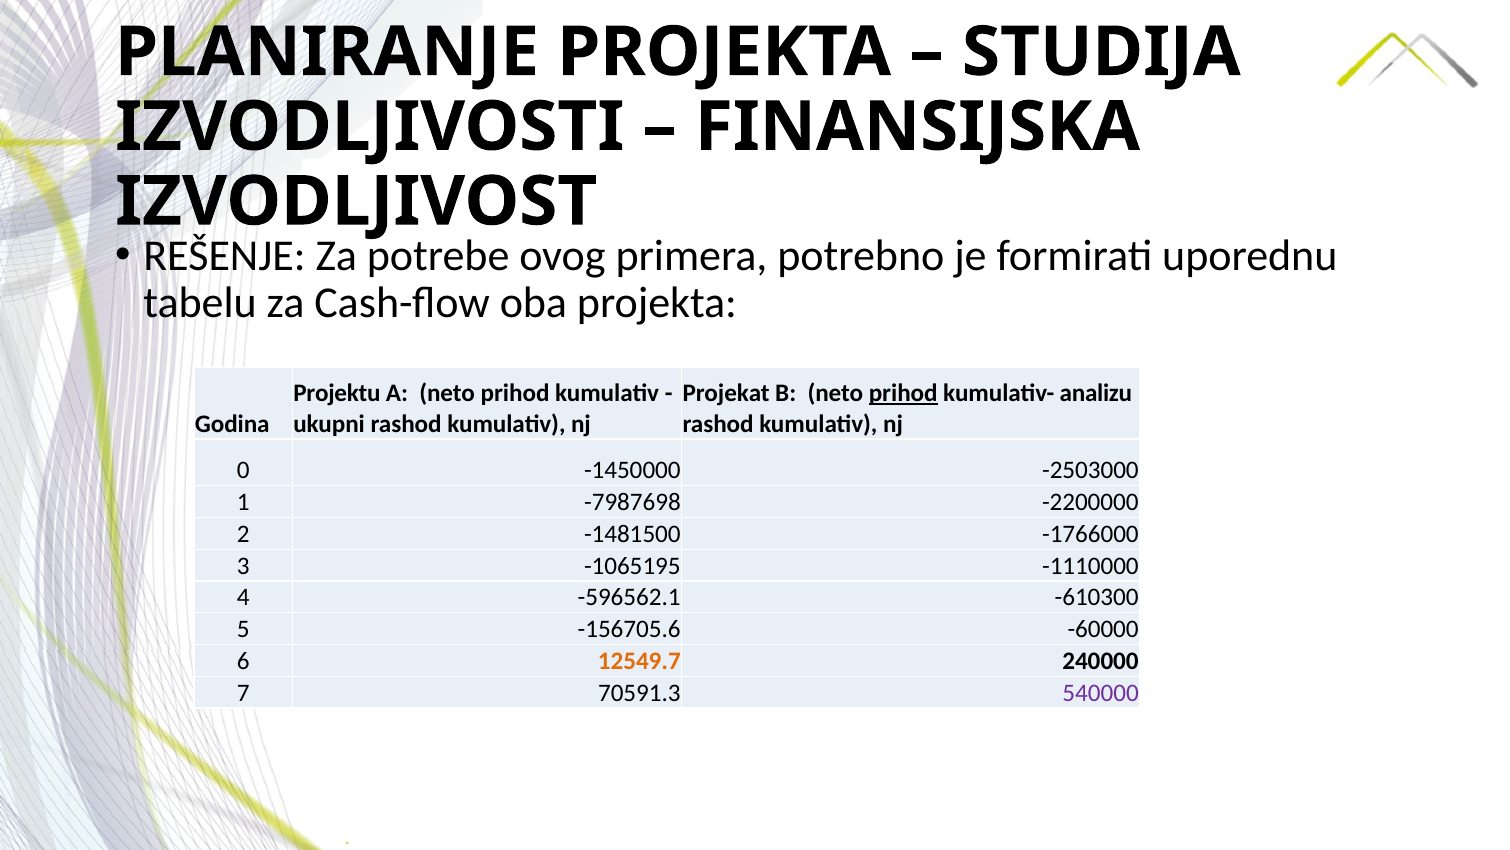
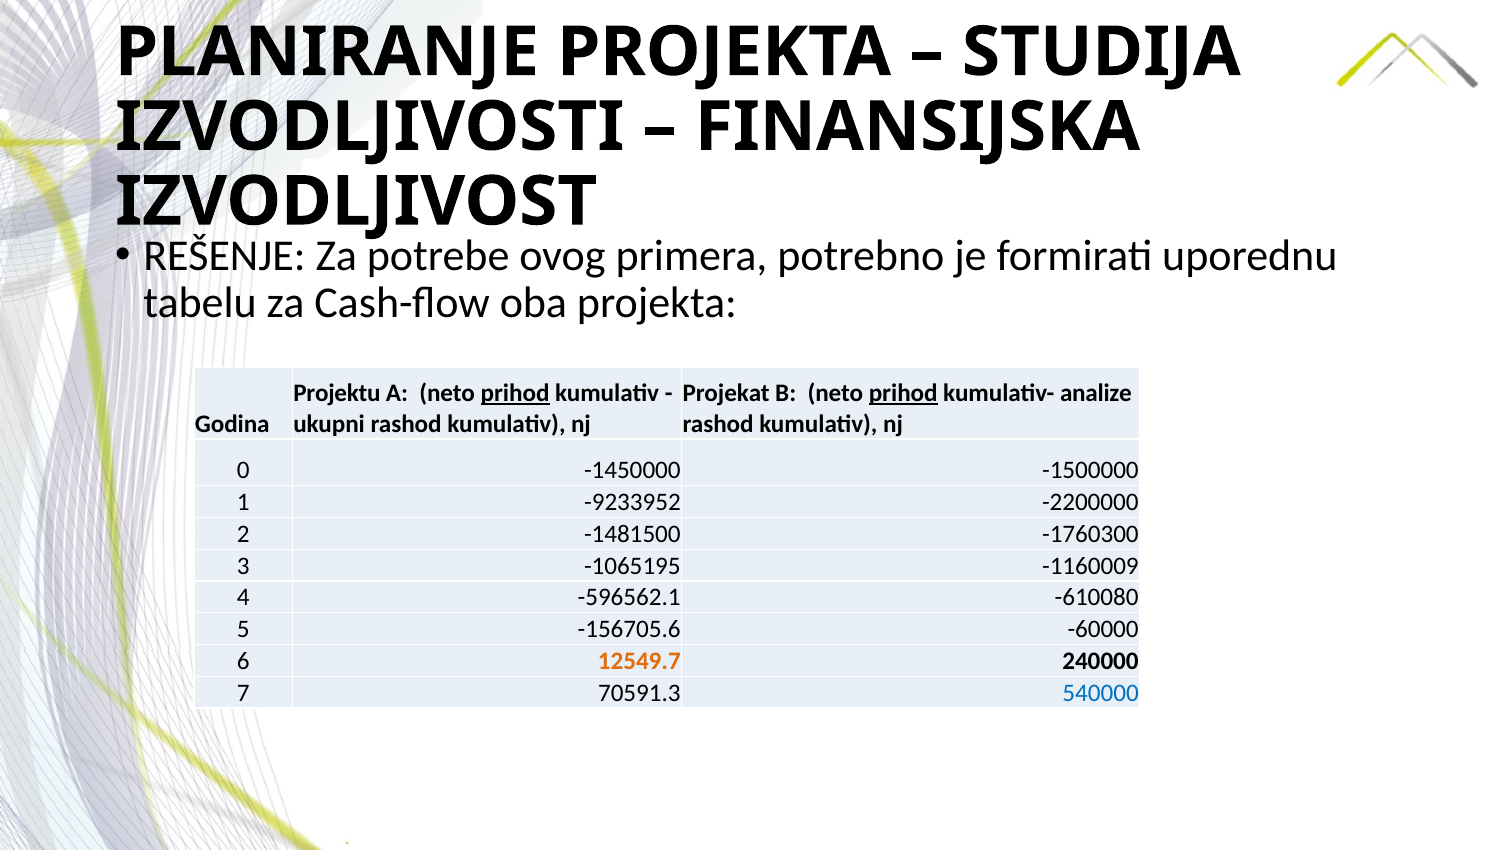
prihod at (515, 393) underline: none -> present
analizu: analizu -> analize
-2503000: -2503000 -> -1500000
-7987698: -7987698 -> -9233952
-1766000: -1766000 -> -1760300
-1110000: -1110000 -> -1160009
-610300: -610300 -> -610080
540000 colour: purple -> blue
